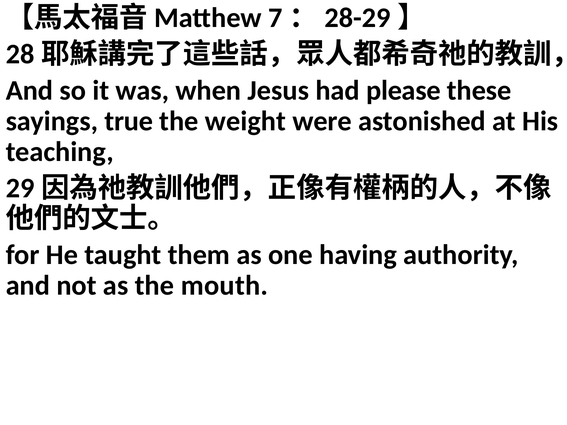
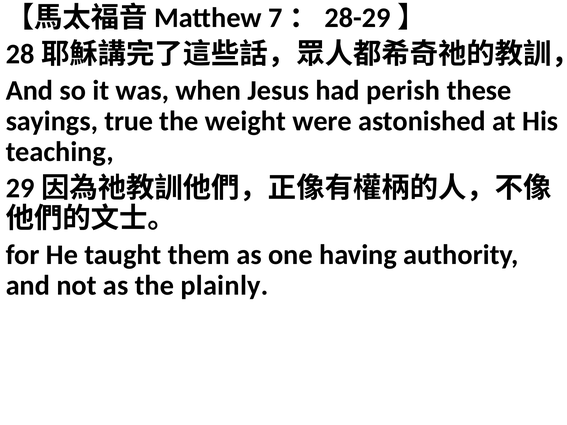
please: please -> perish
mouth: mouth -> plainly
